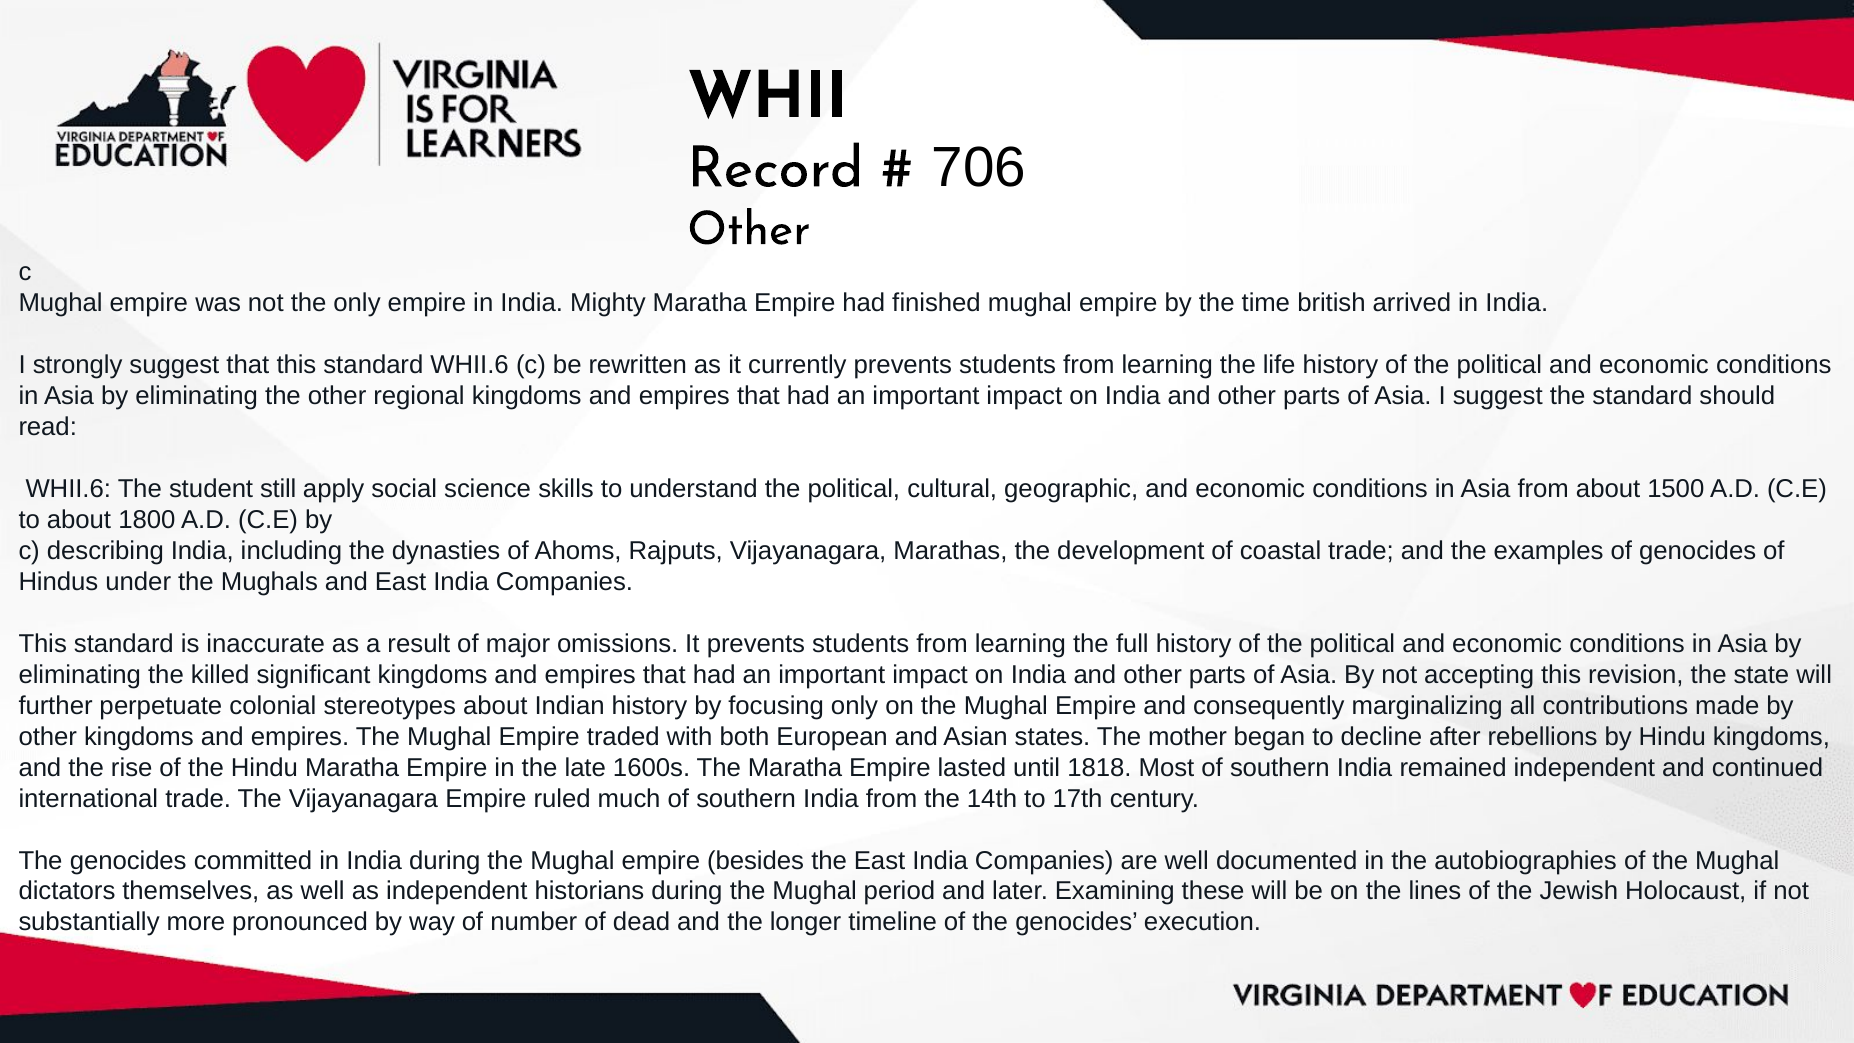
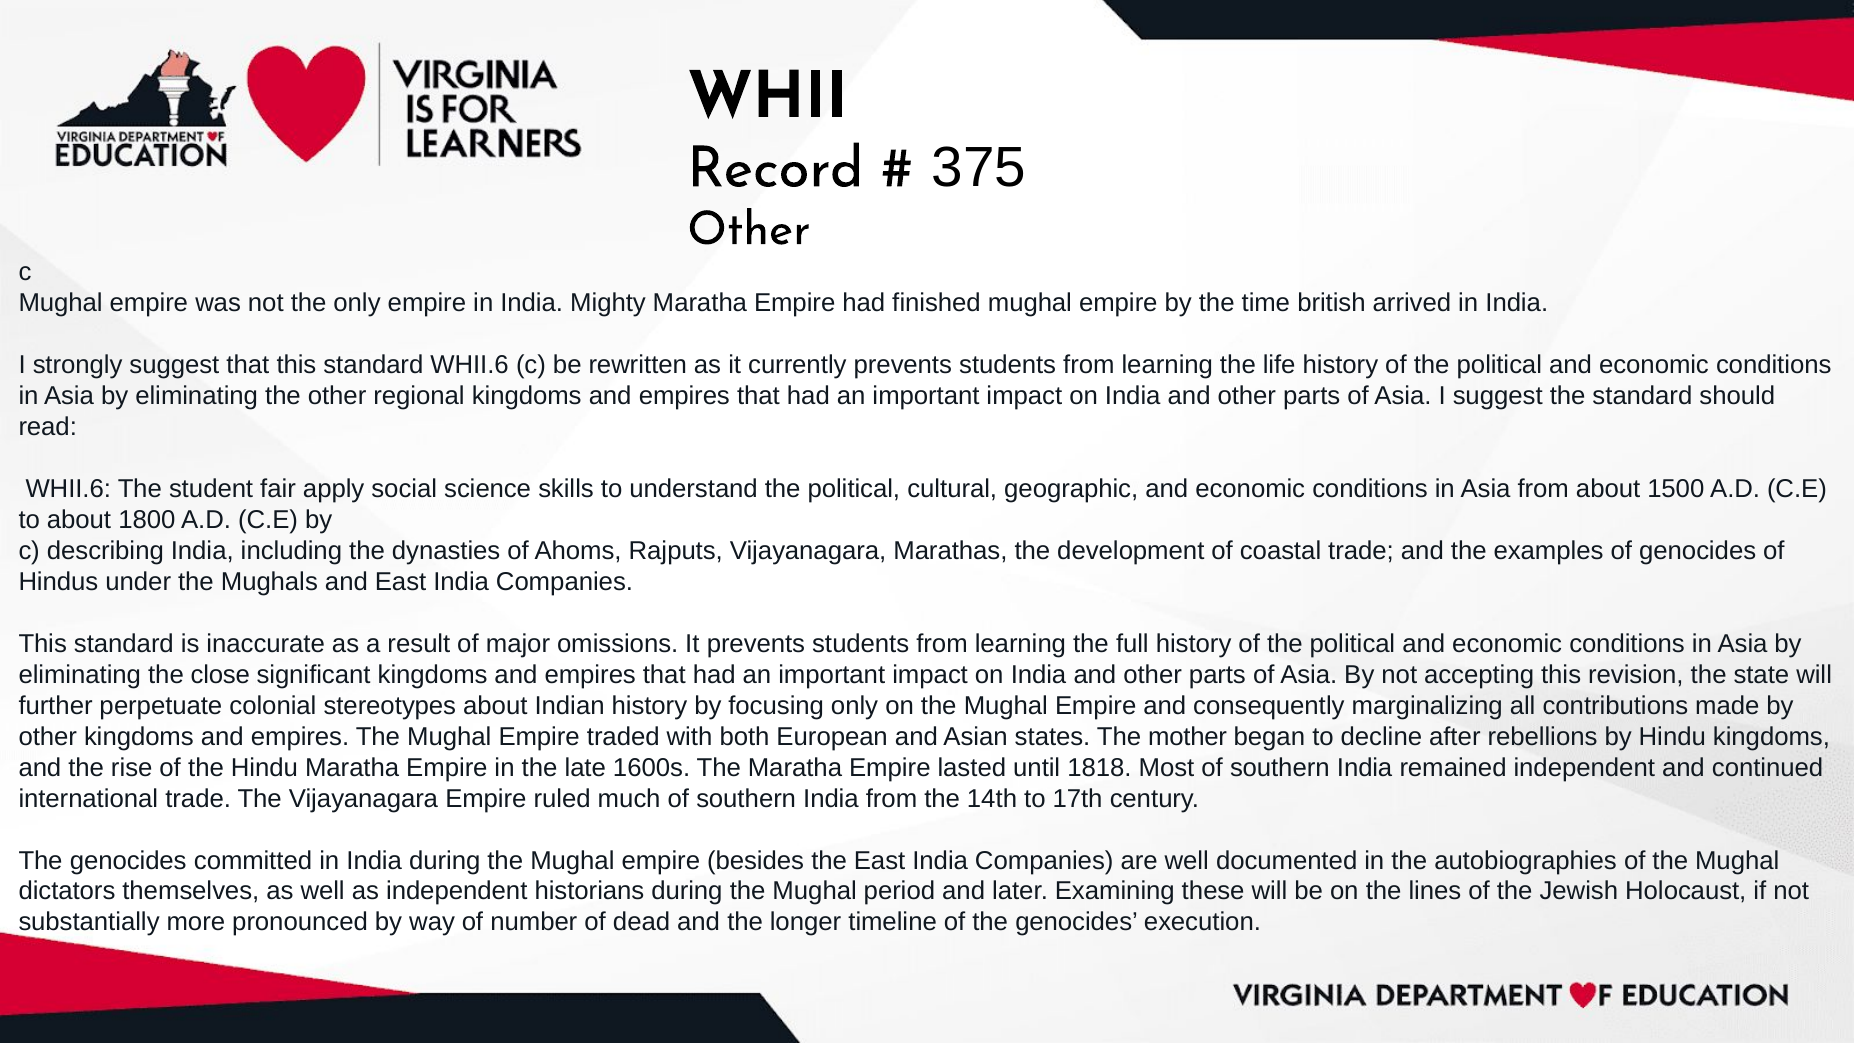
706: 706 -> 375
still: still -> fair
killed: killed -> close
